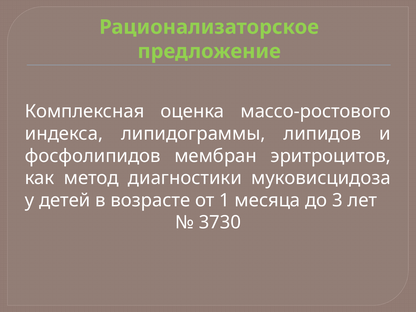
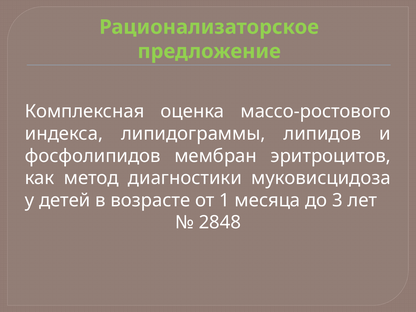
3730: 3730 -> 2848
